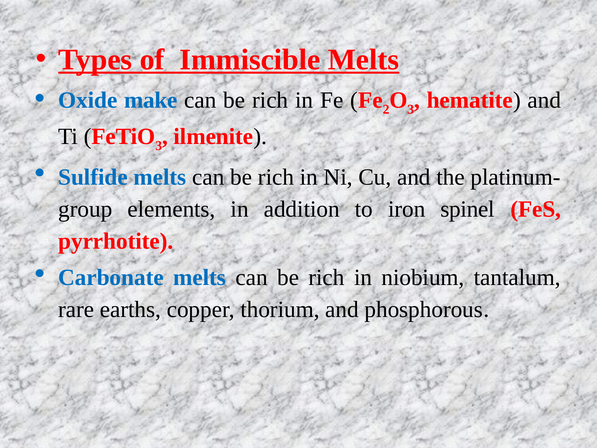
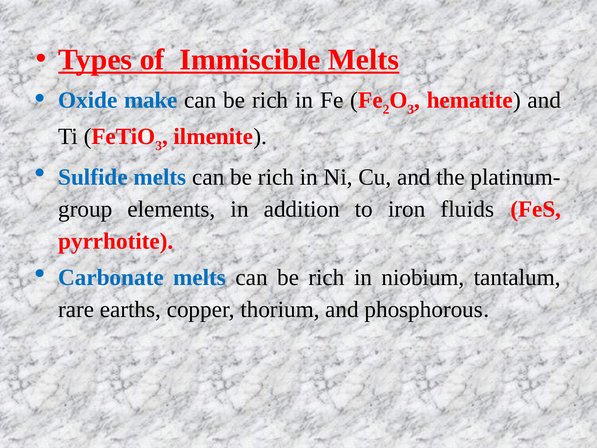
spinel: spinel -> fluids
